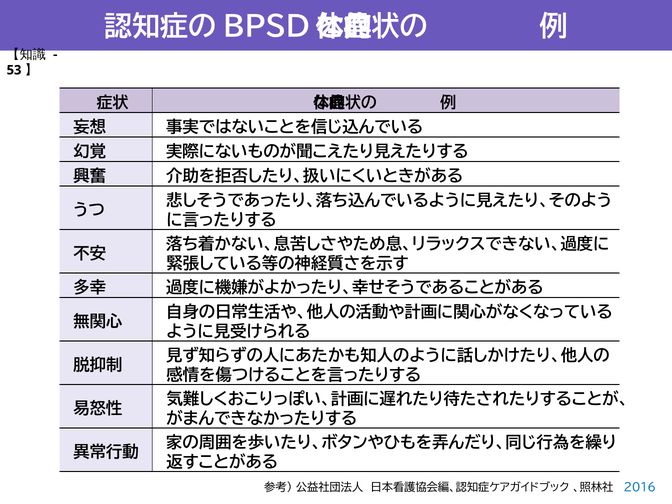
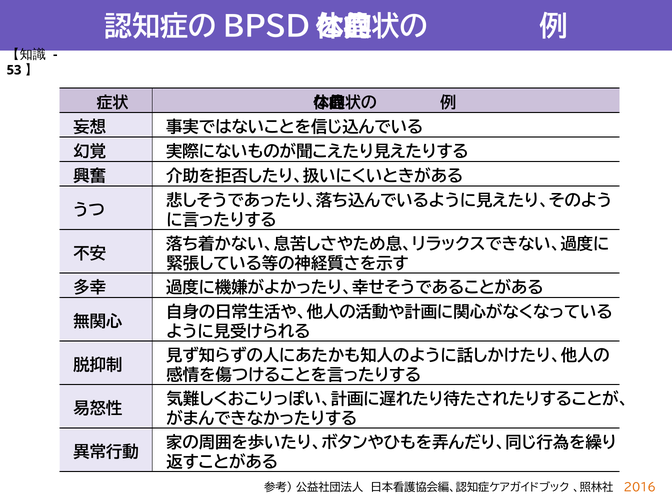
2016 colour: blue -> orange
